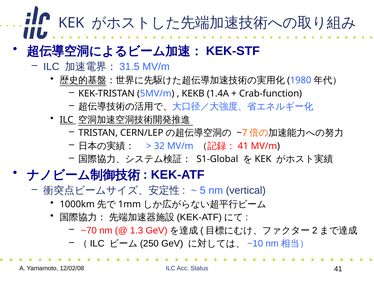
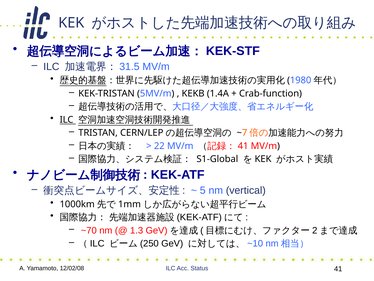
32: 32 -> 22
